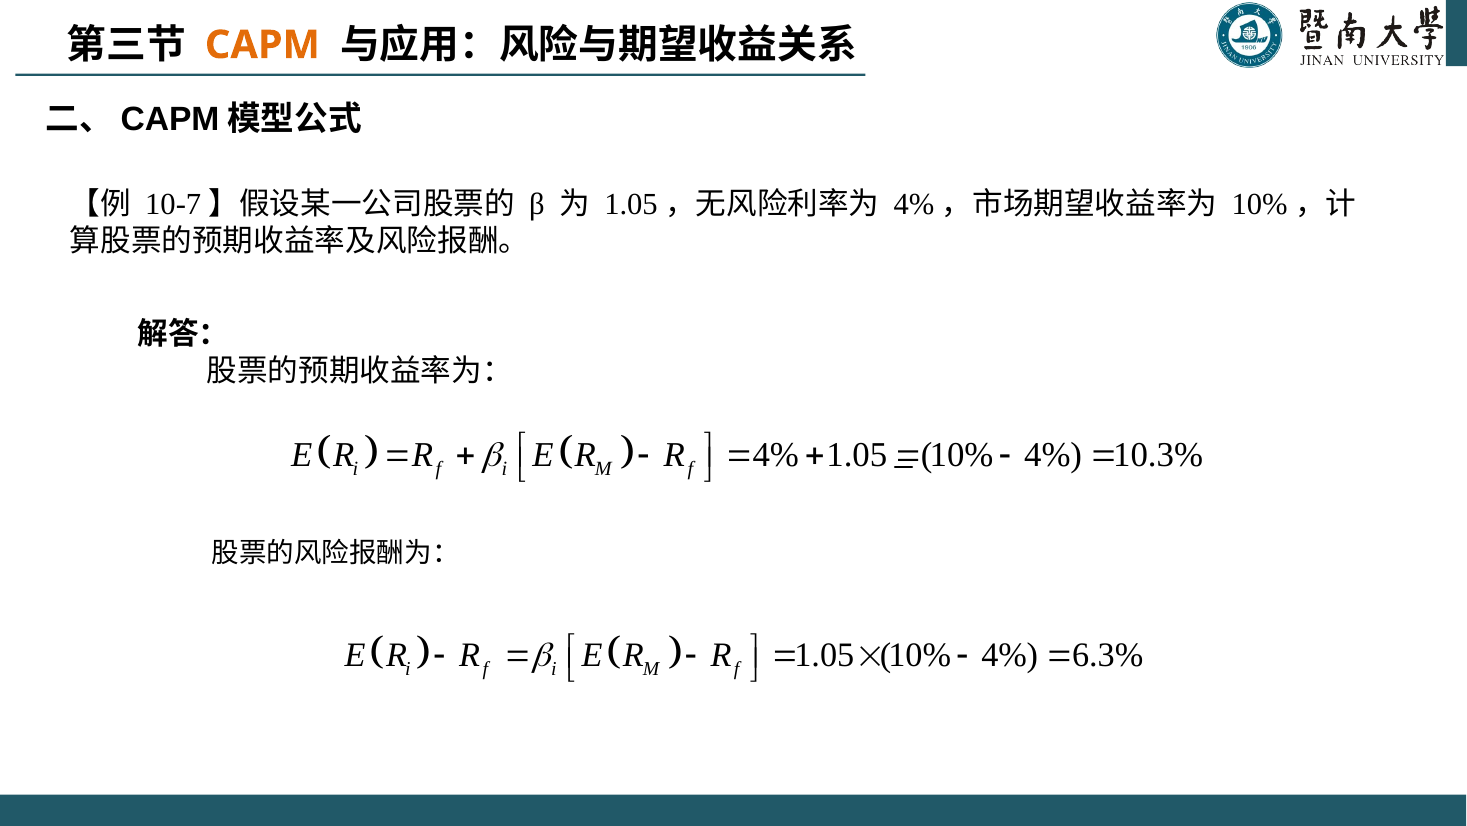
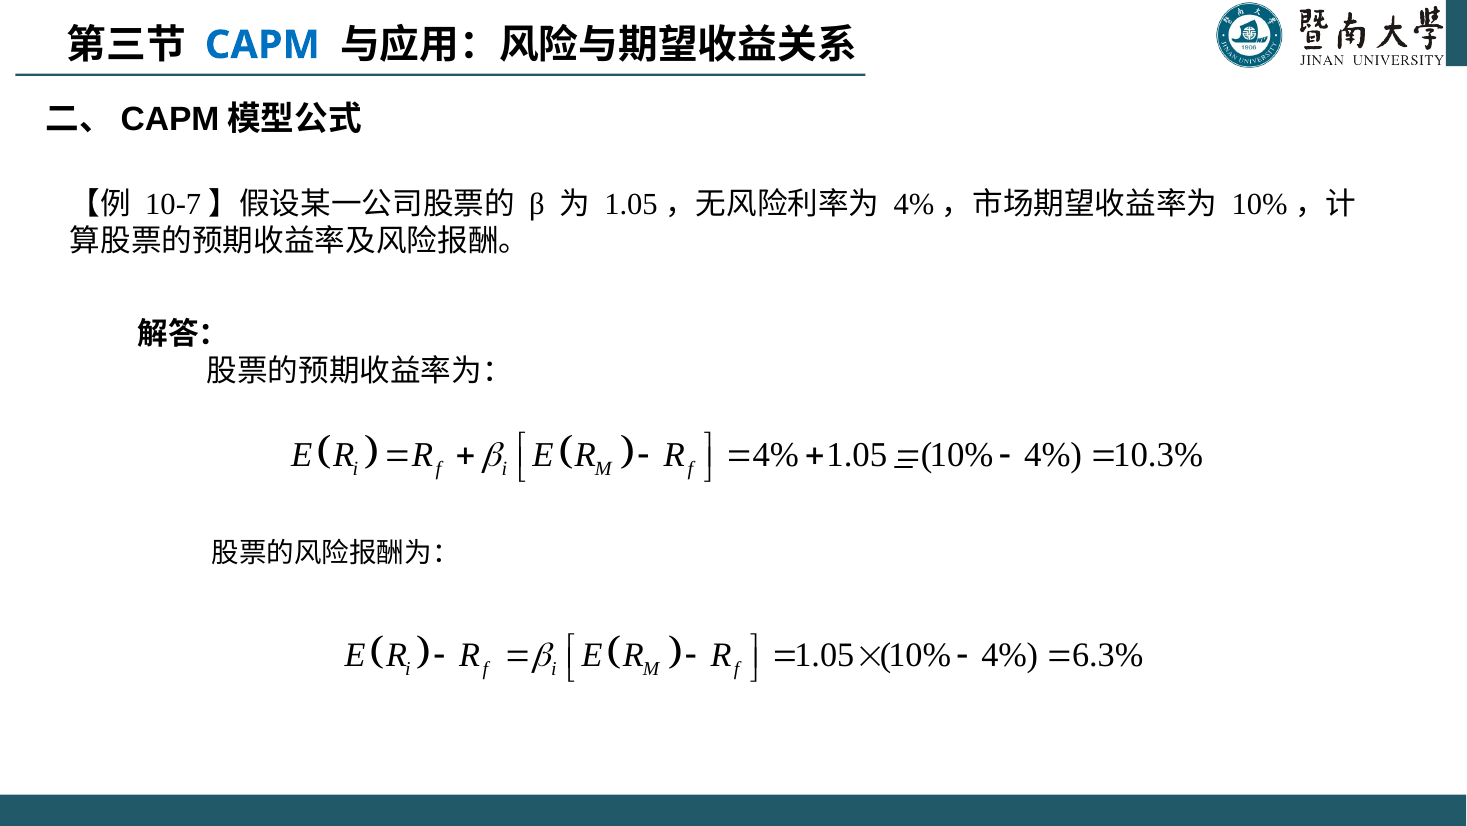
CAPM colour: orange -> blue
